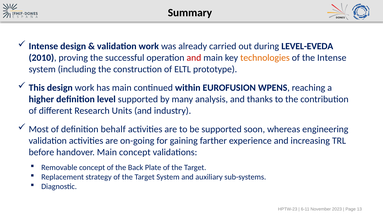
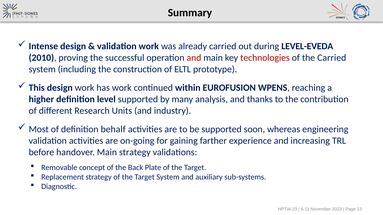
technologies colour: orange -> red
the Intense: Intense -> Carried
has main: main -> work
Main concept: concept -> strategy
